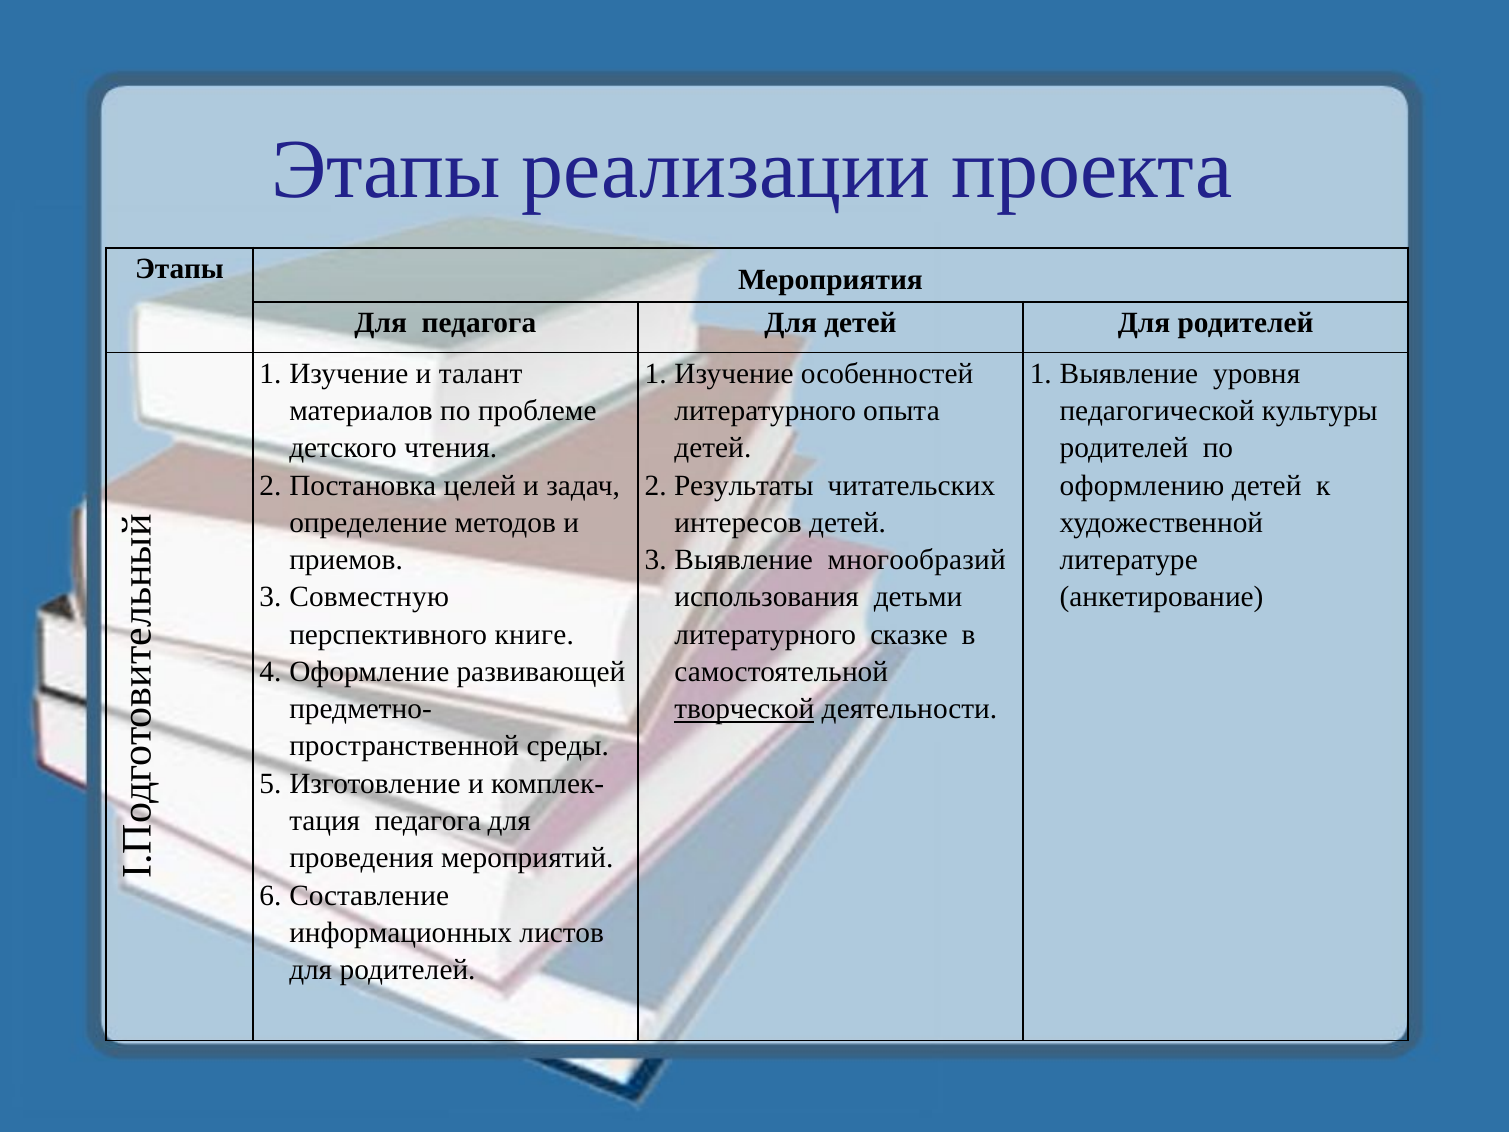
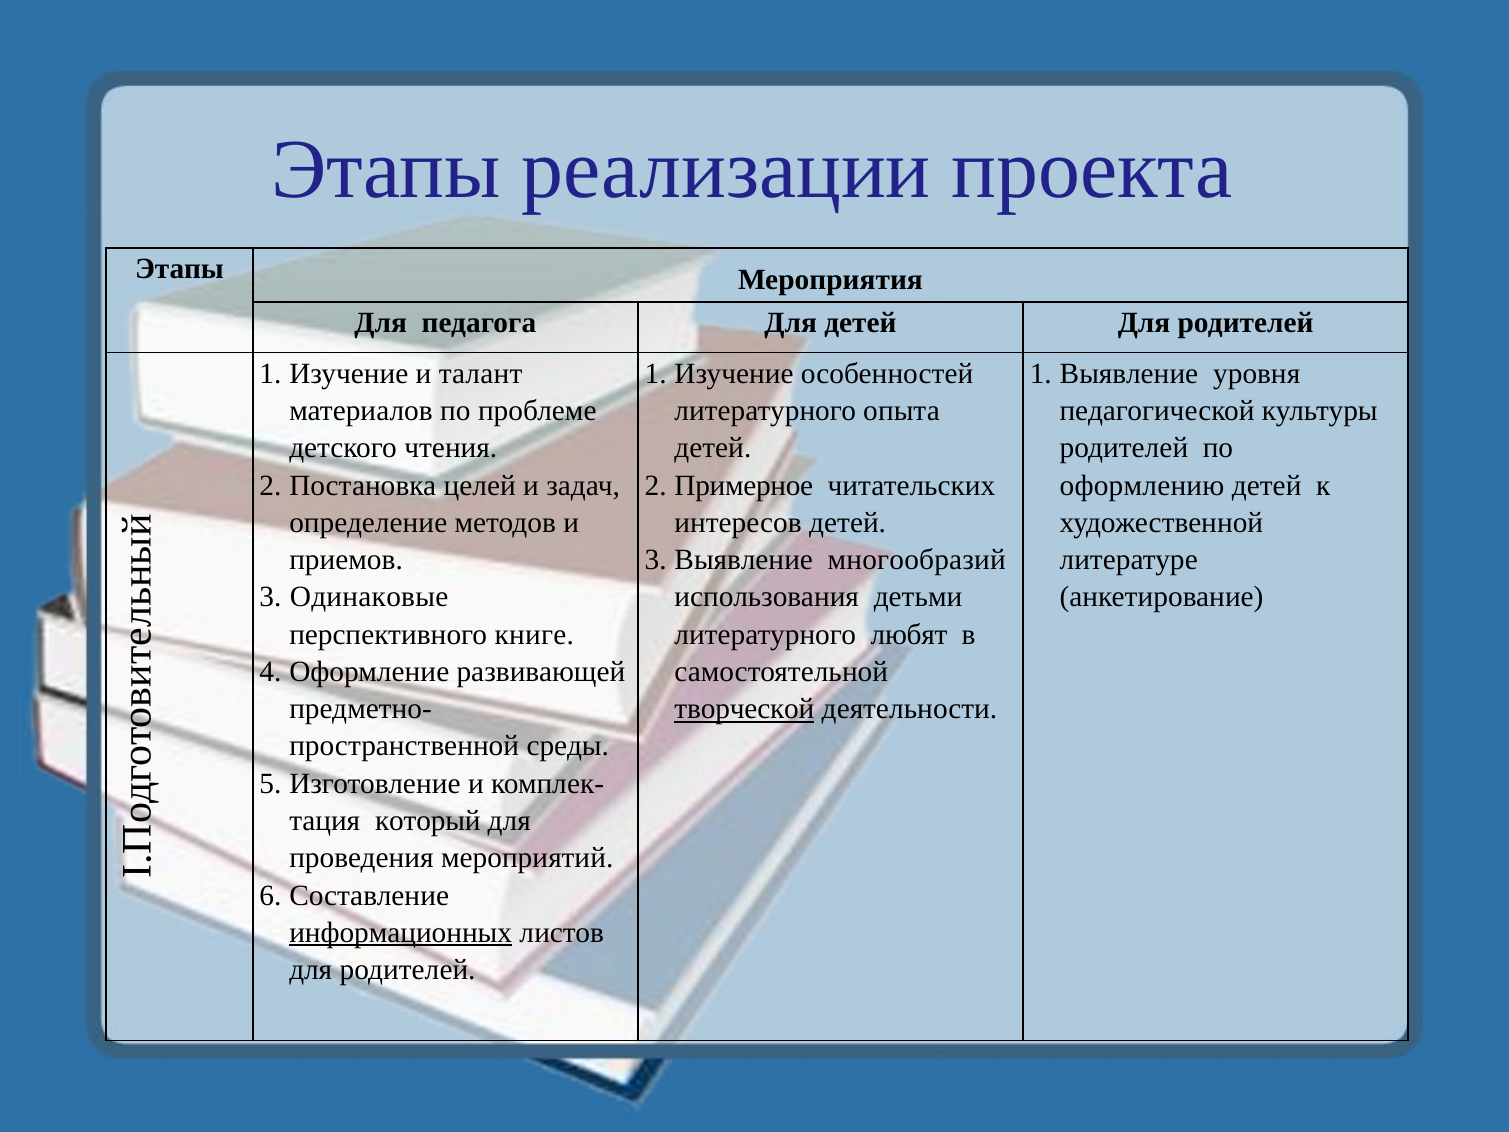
Результаты: Результаты -> Примерное
Совместную: Совместную -> Одинаковые
сказке: сказке -> любят
педагога at (428, 821): педагога -> который
информационных underline: none -> present
